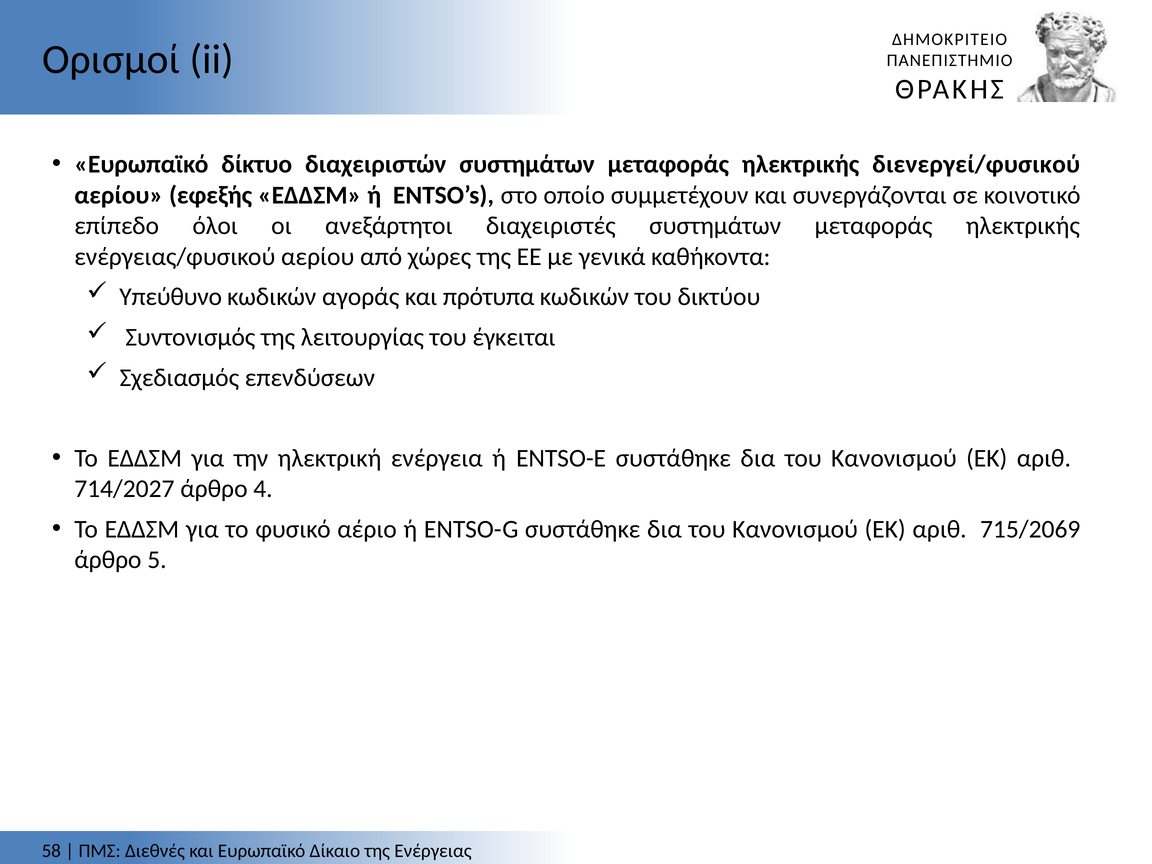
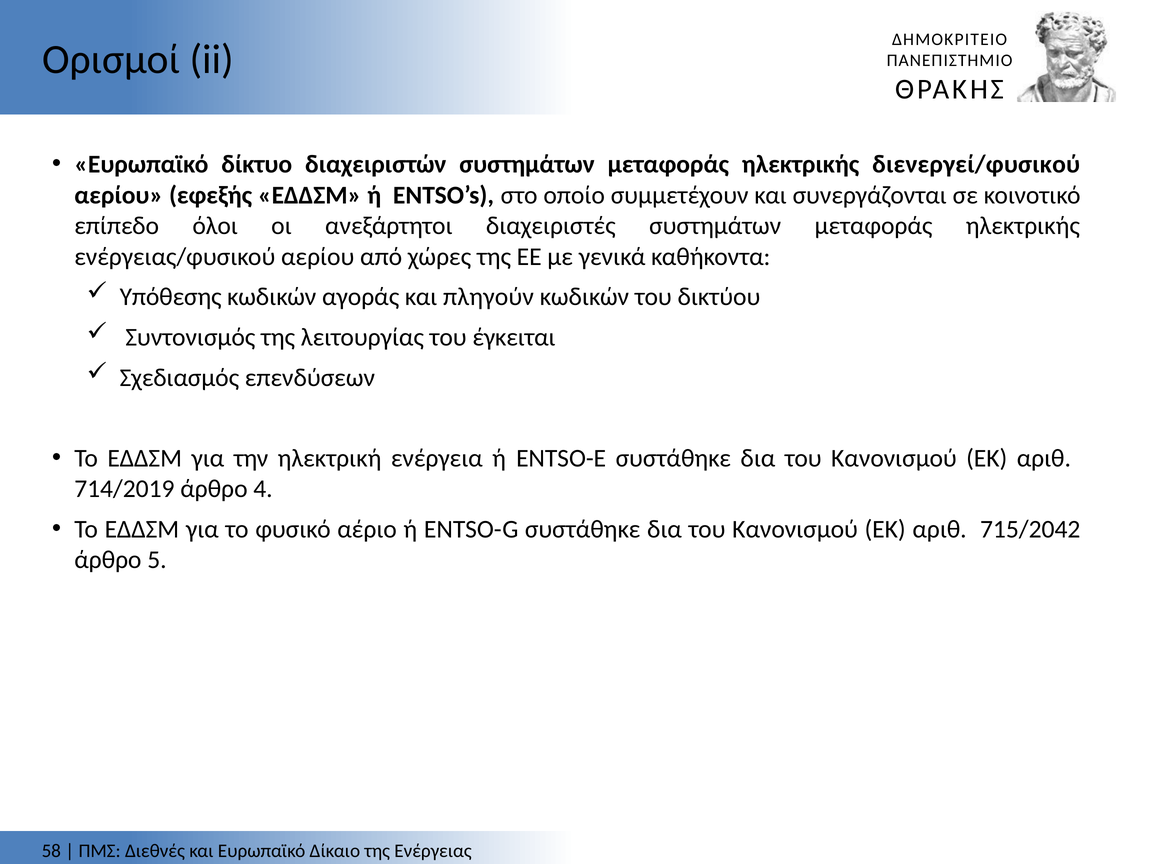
Υπεύθυνο: Υπεύθυνο -> Υπόθεσης
πρότυπα: πρότυπα -> πληγούν
714/2027: 714/2027 -> 714/2019
715/2069: 715/2069 -> 715/2042
